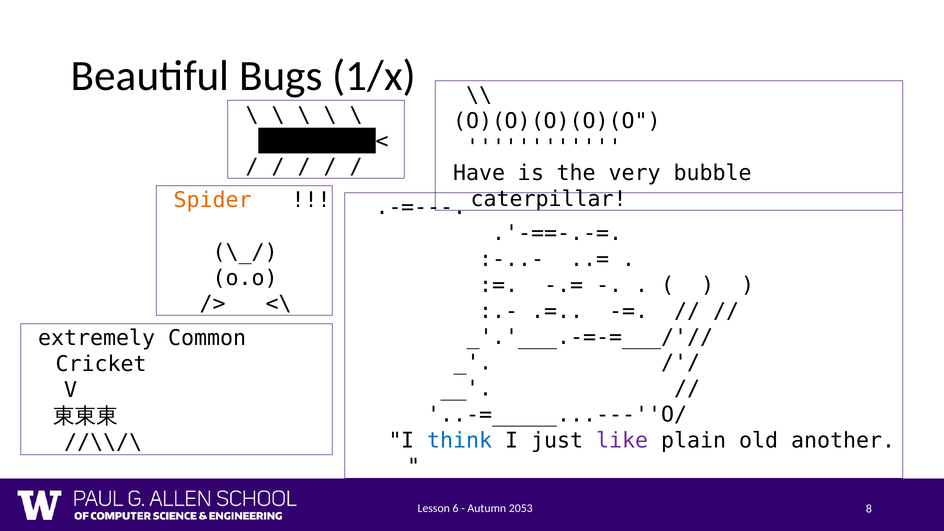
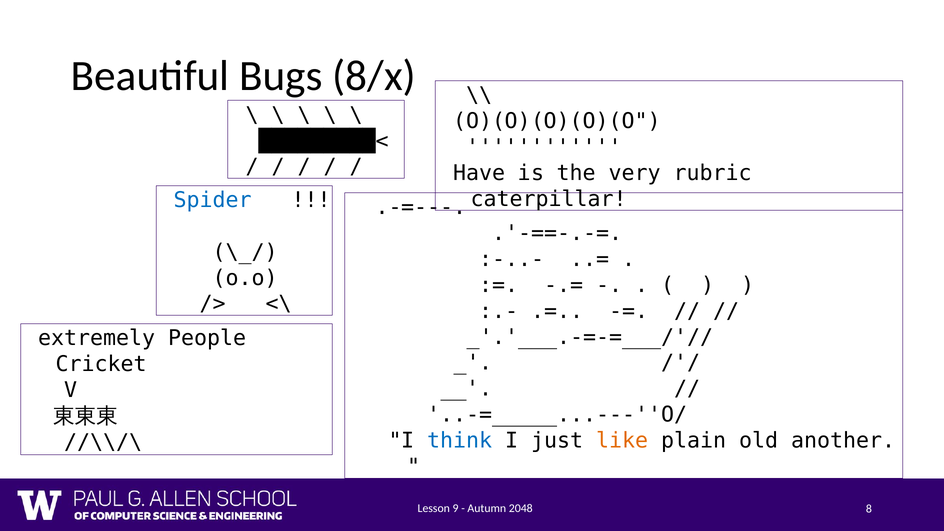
1/x: 1/x -> 8/x
bubble: bubble -> rubric
Spider colour: orange -> blue
Common: Common -> People
like colour: purple -> orange
6: 6 -> 9
2053: 2053 -> 2048
